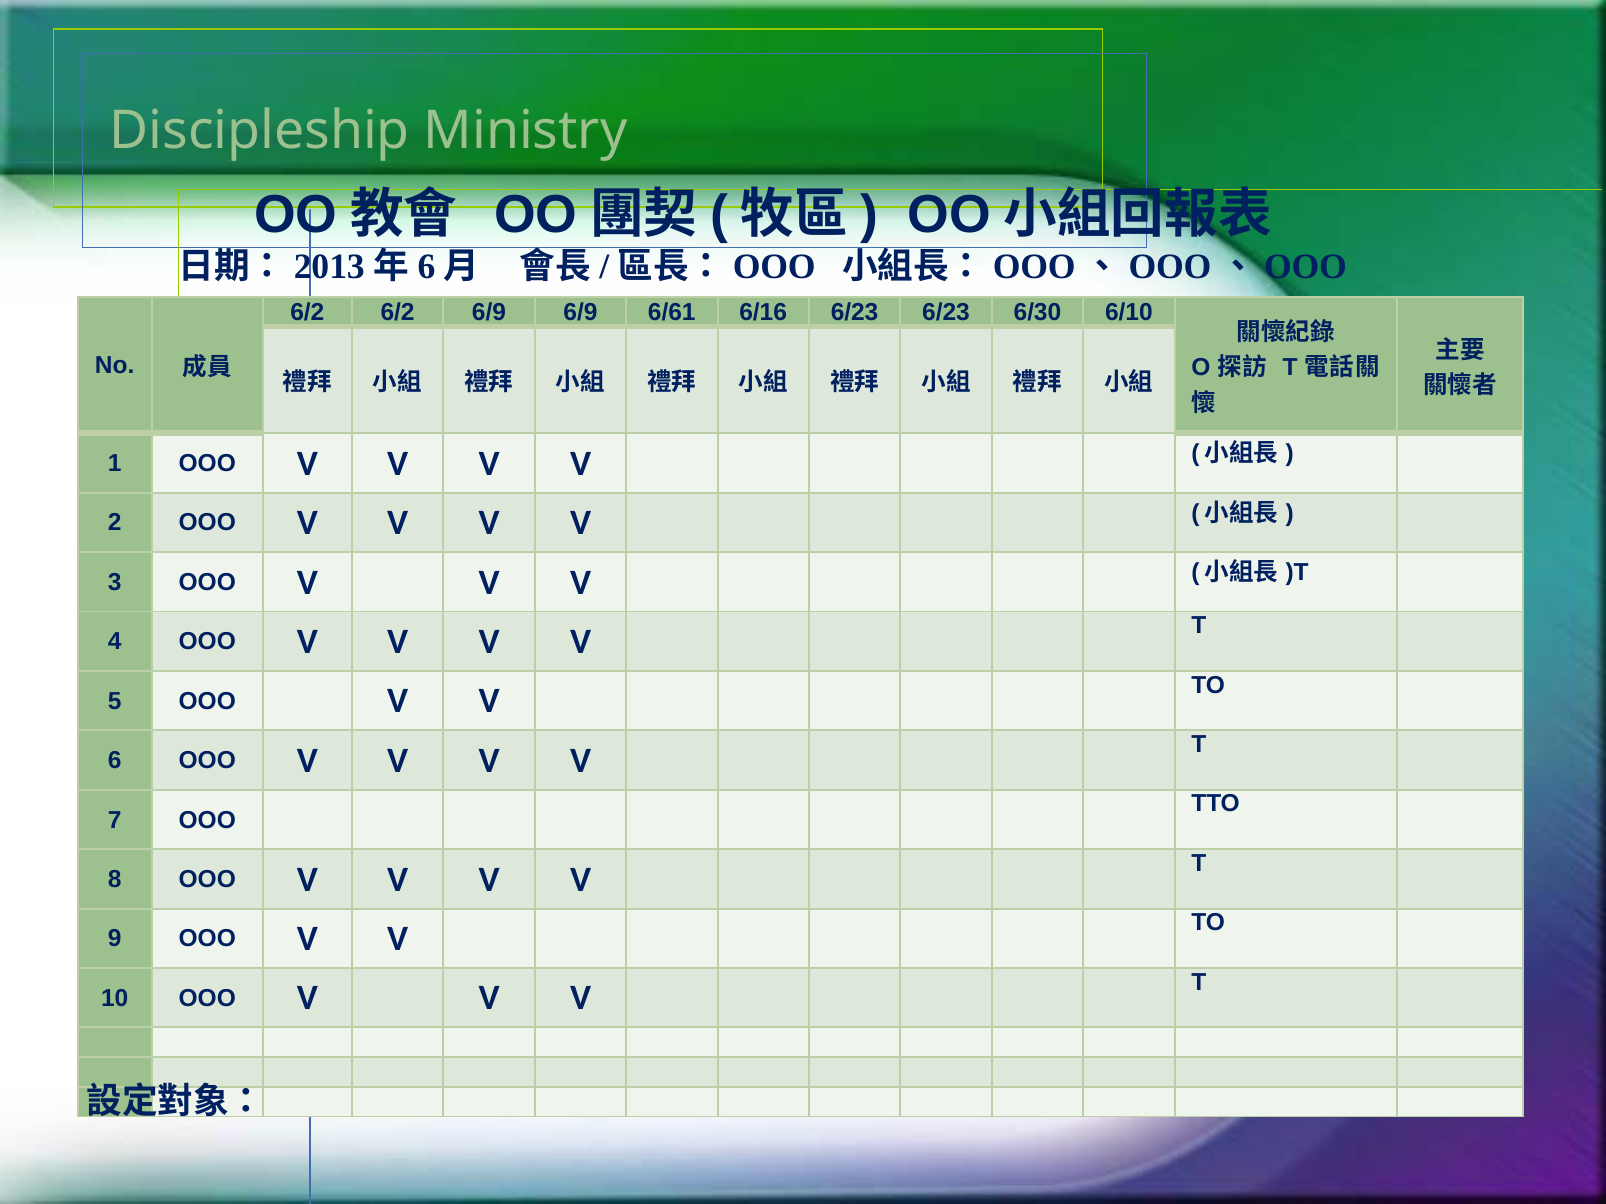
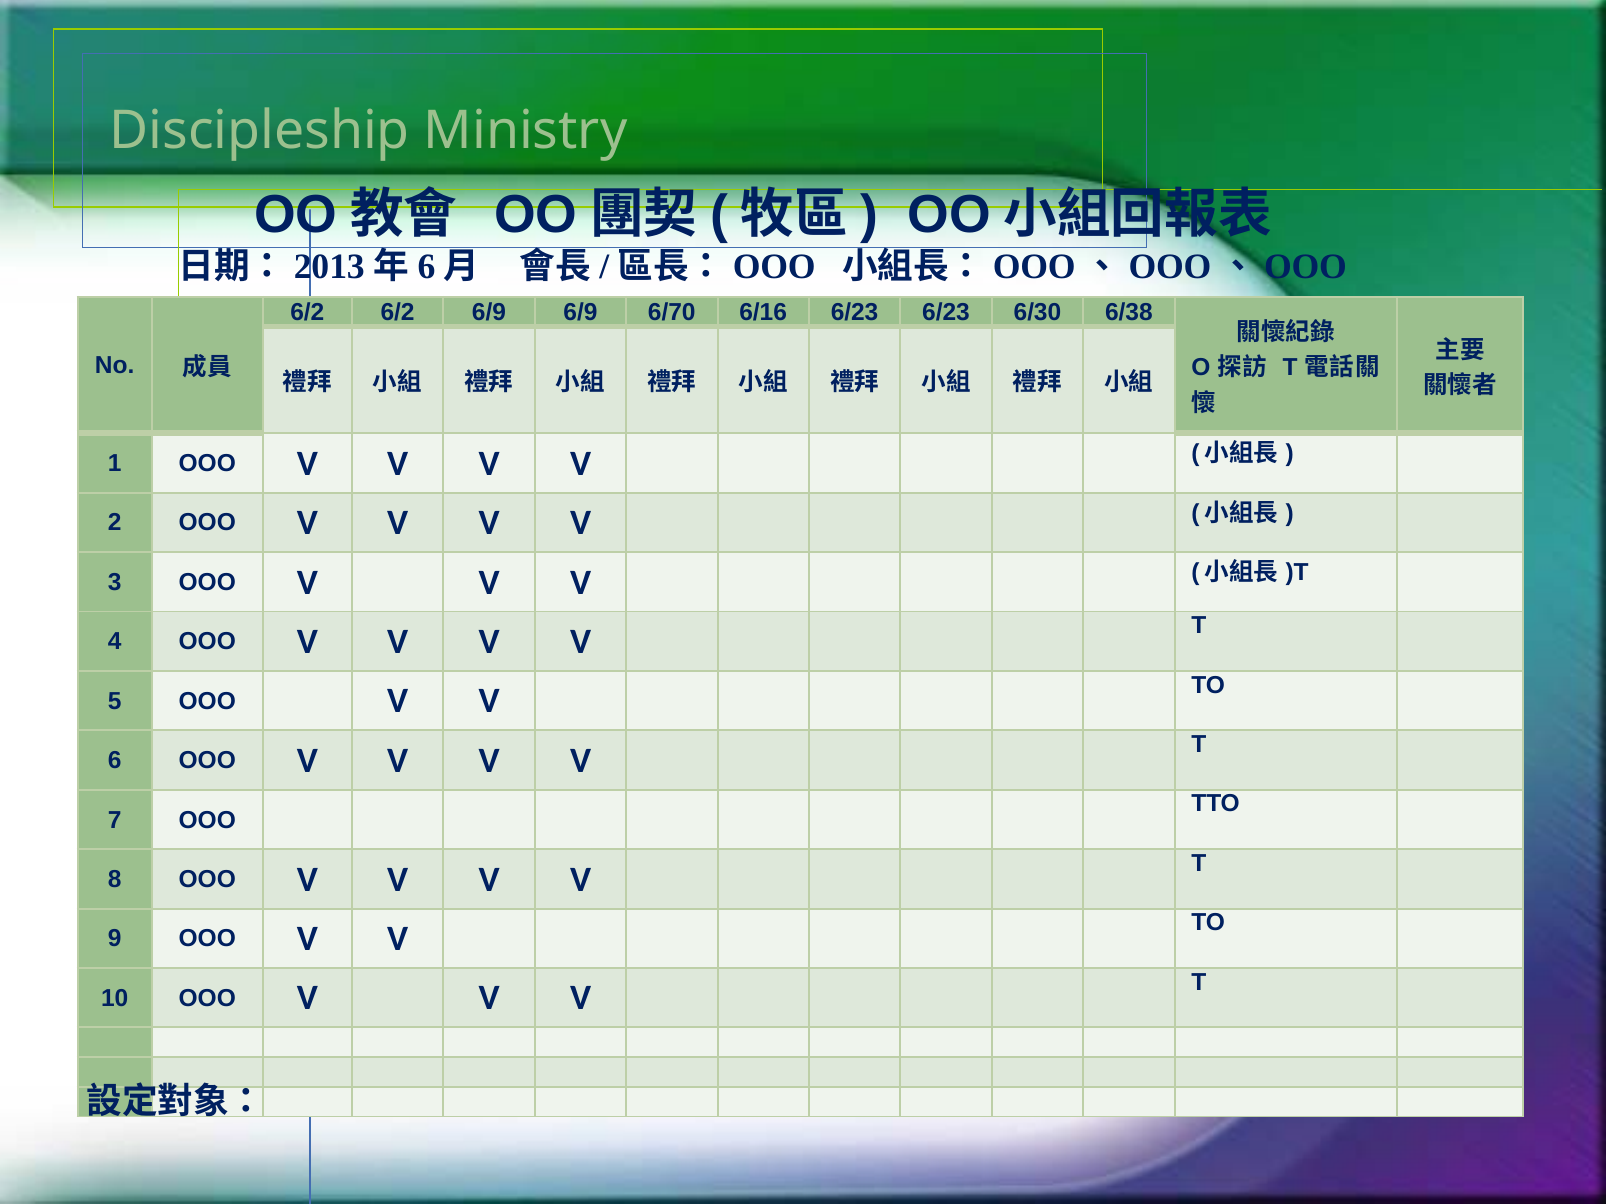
6/61: 6/61 -> 6/70
6/10: 6/10 -> 6/38
